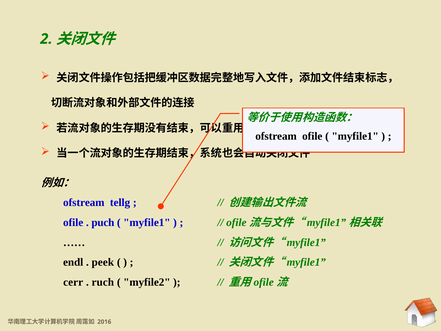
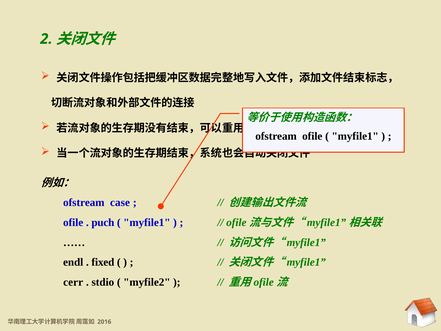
tellg: tellg -> case
peek: peek -> fixed
ruch: ruch -> stdio
